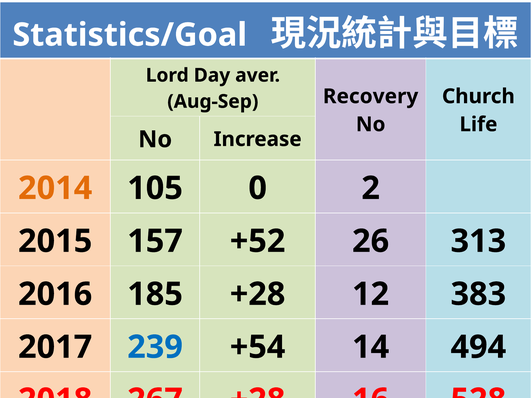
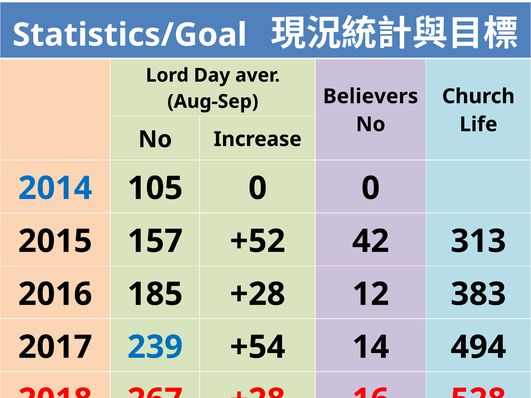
Recovery: Recovery -> Believers
2014 colour: orange -> blue
0 2: 2 -> 0
26: 26 -> 42
